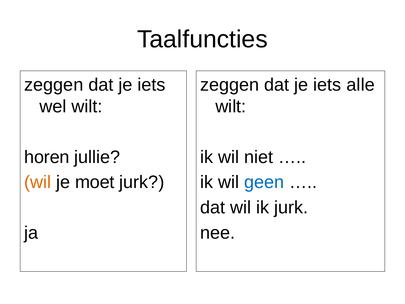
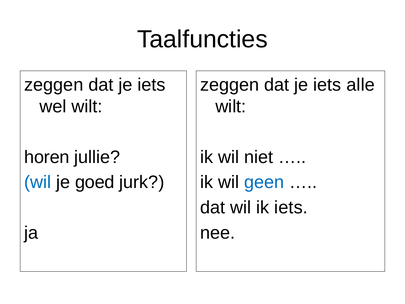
wil at (38, 182) colour: orange -> blue
moet: moet -> goed
ik jurk: jurk -> iets
